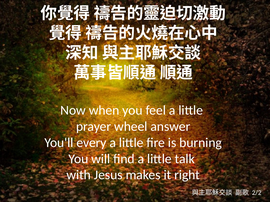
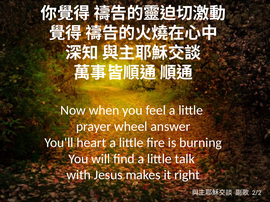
every: every -> heart
